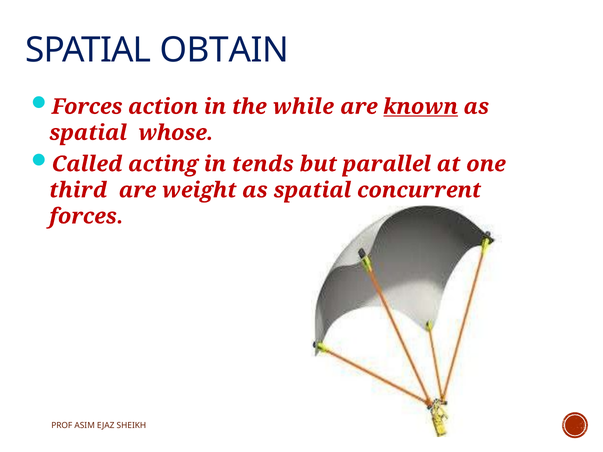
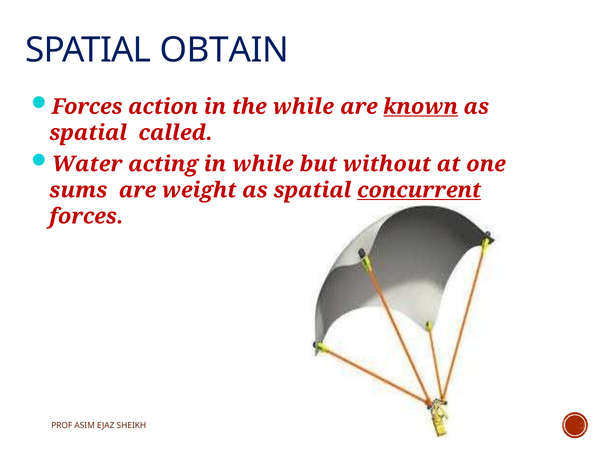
whose: whose -> called
Called: Called -> Water
in tends: tends -> while
parallel: parallel -> without
third: third -> sums
concurrent underline: none -> present
